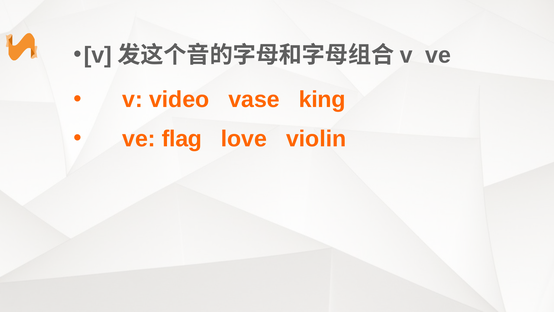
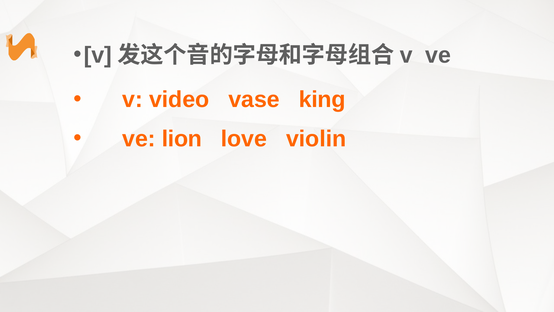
flag: flag -> lion
